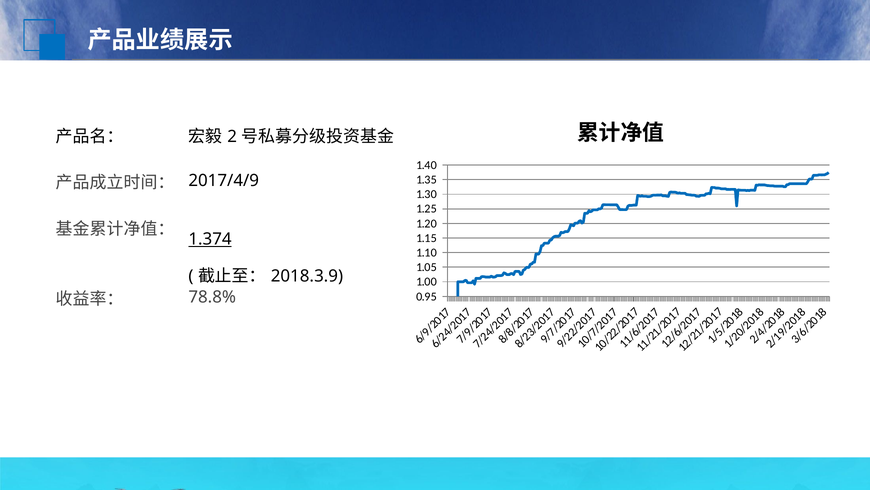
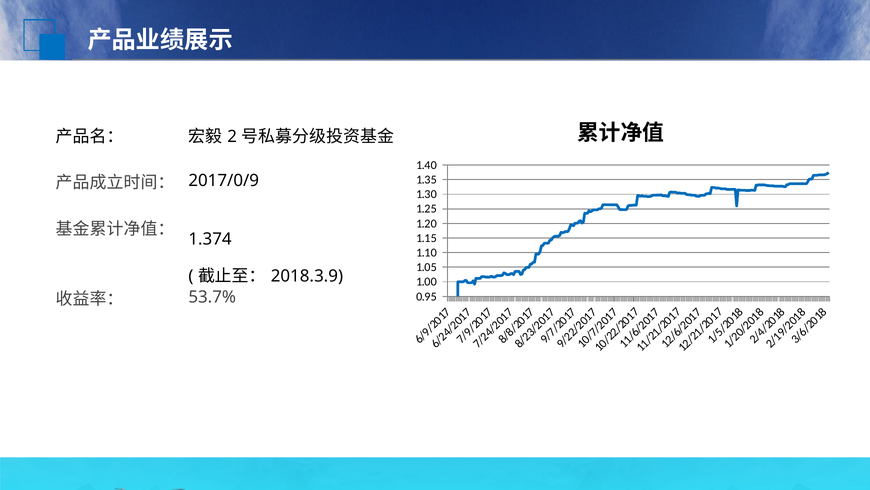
2017/4/9: 2017/4/9 -> 2017/0/9
1.374 underline: present -> none
78.8%: 78.8% -> 53.7%
